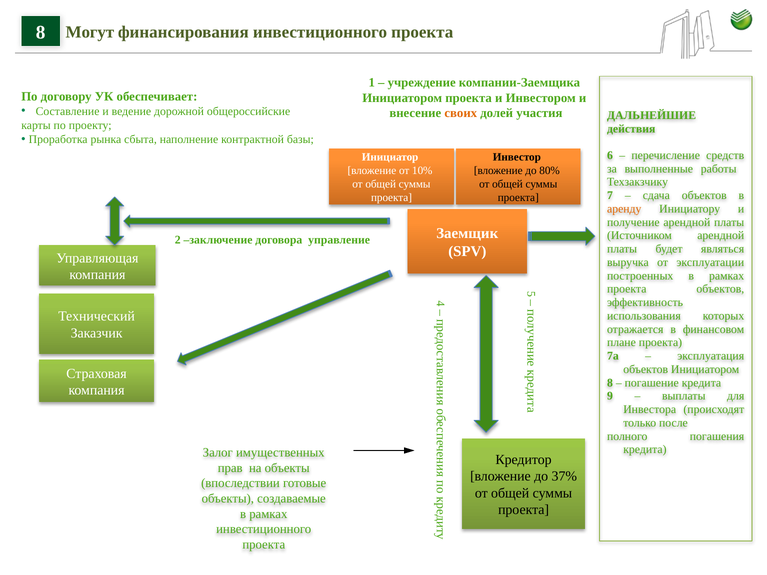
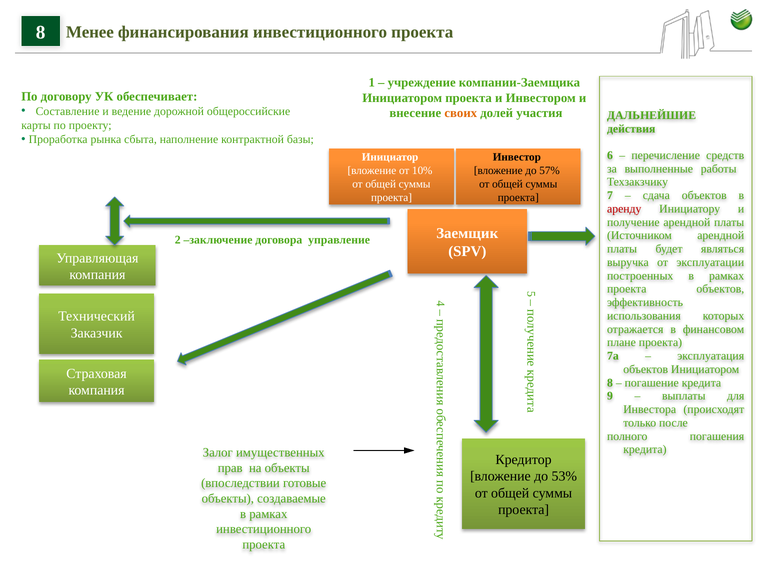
Могут: Могут -> Менее
80%: 80% -> 57%
аренду colour: orange -> red
37%: 37% -> 53%
